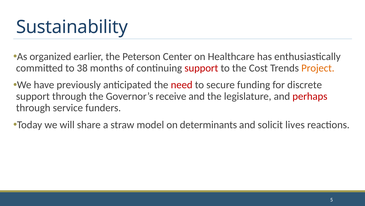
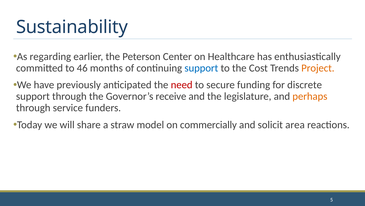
organized: organized -> regarding
38: 38 -> 46
support at (201, 68) colour: red -> blue
perhaps colour: red -> orange
determinants: determinants -> commercially
lives: lives -> area
